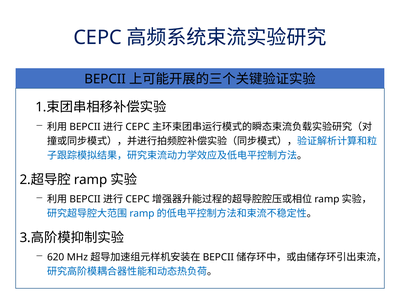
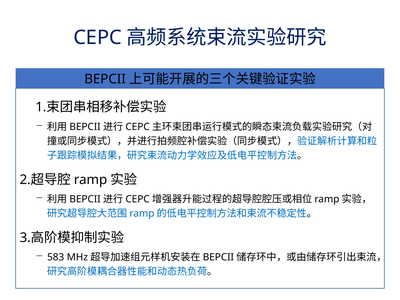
620: 620 -> 583
